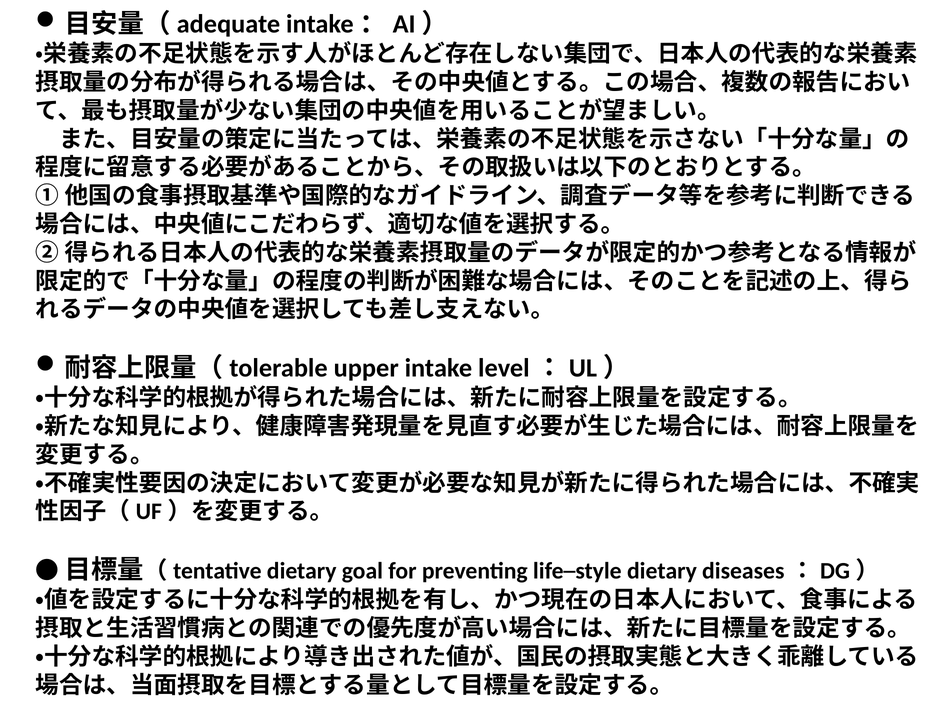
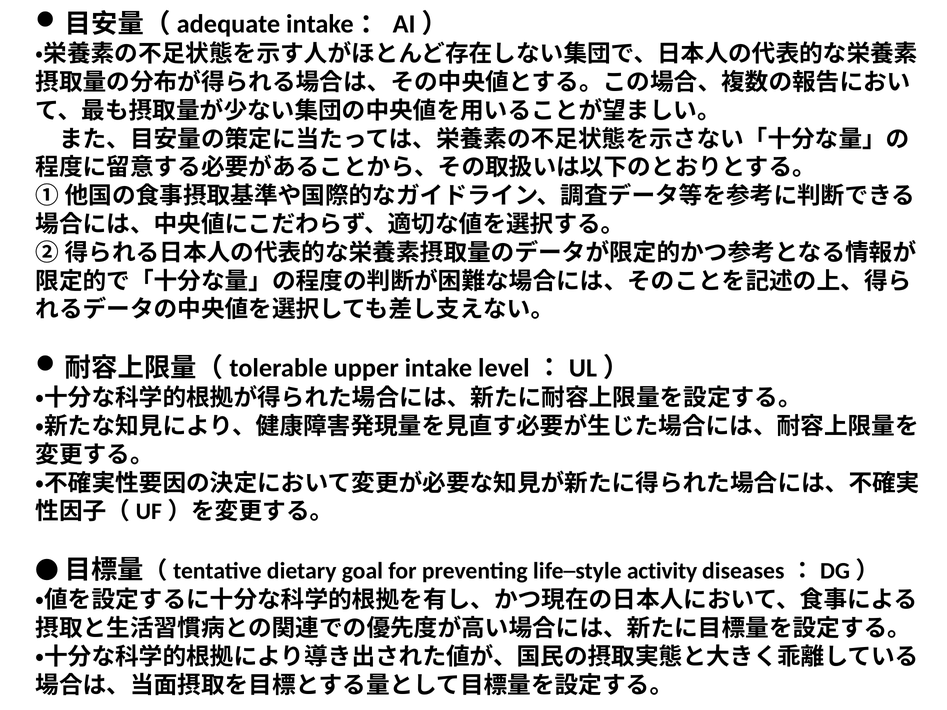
life─style dietary: dietary -> activity
